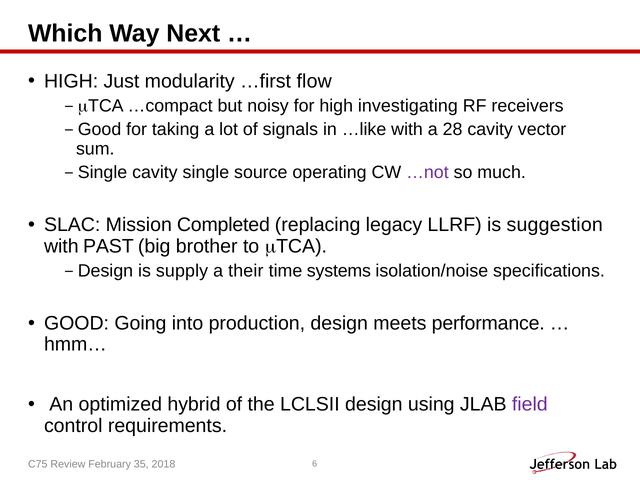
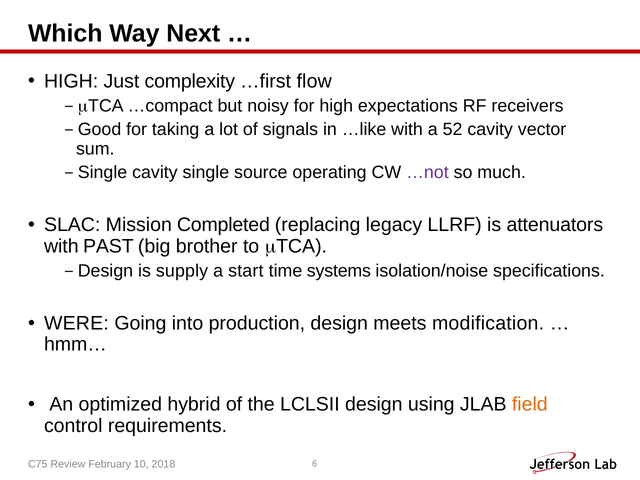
modularity: modularity -> complexity
investigating: investigating -> expectations
28: 28 -> 52
suggestion: suggestion -> attenuators
their: their -> start
GOOD: GOOD -> WERE
performance: performance -> modification
field colour: purple -> orange
35: 35 -> 10
